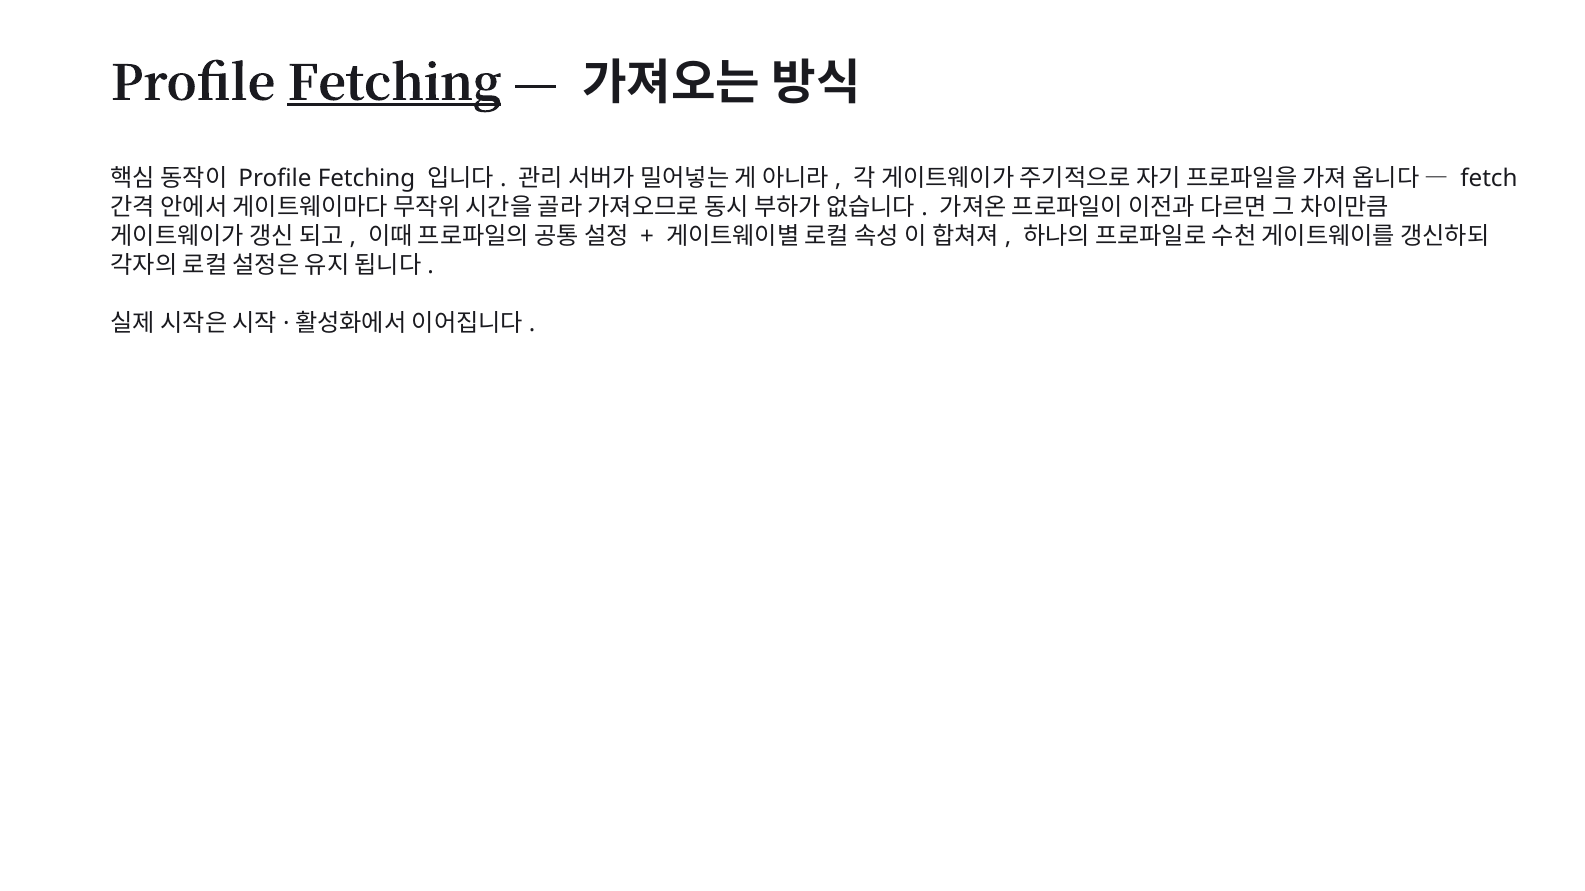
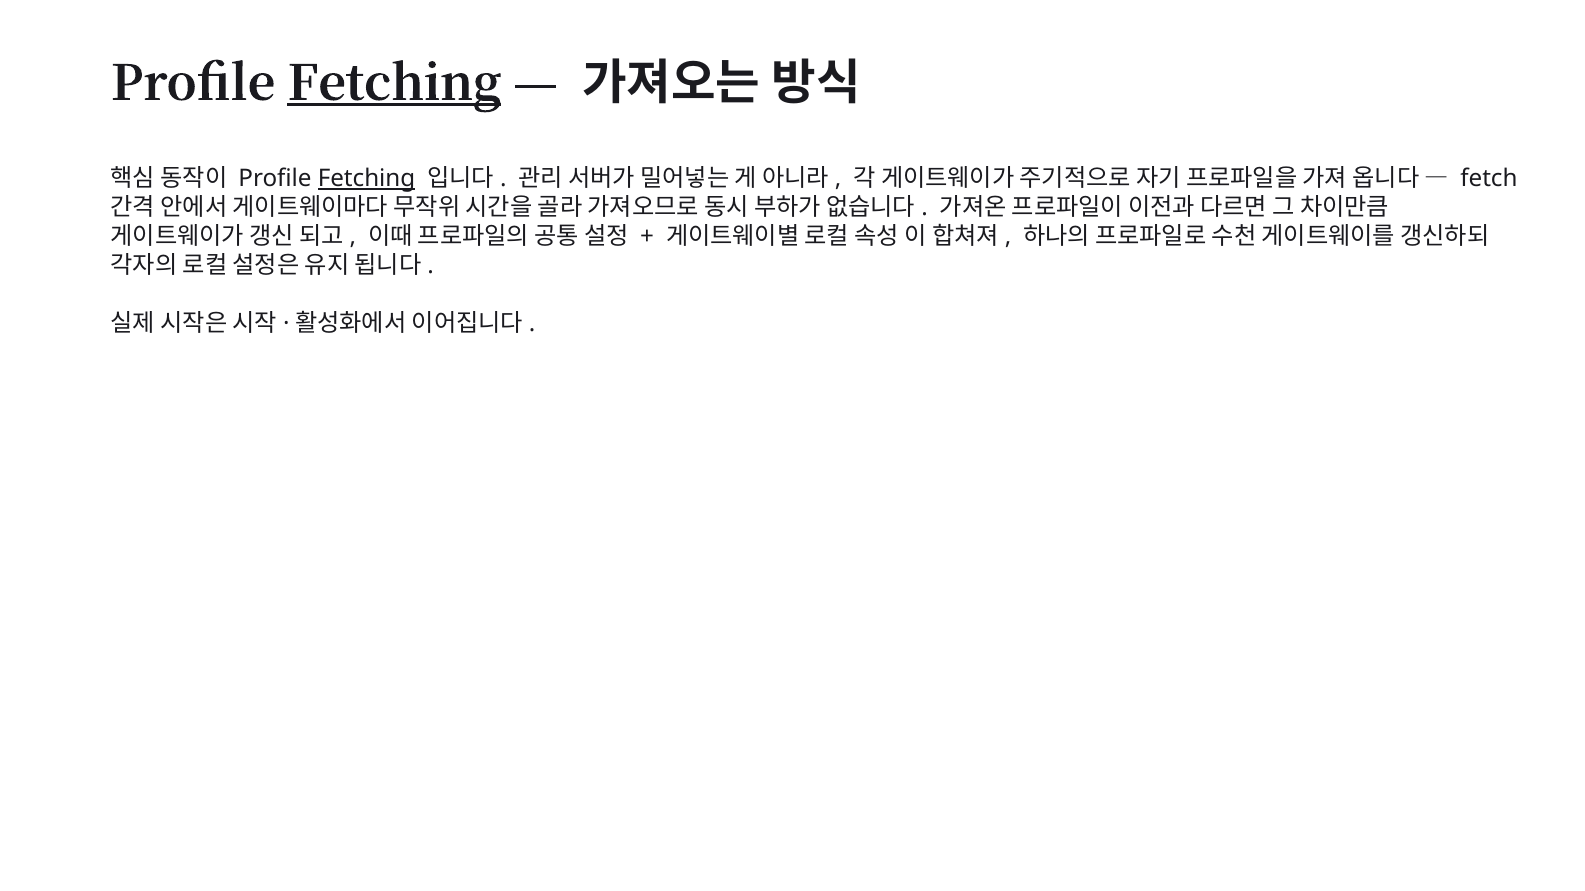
Fetching at (367, 179) underline: none -> present
